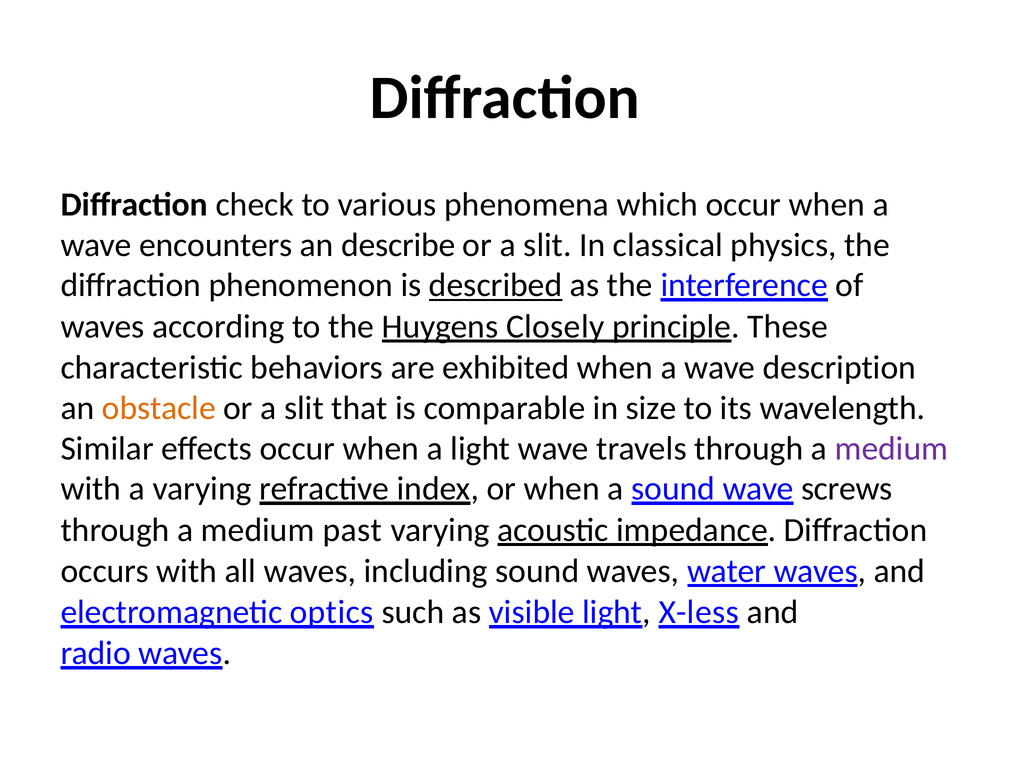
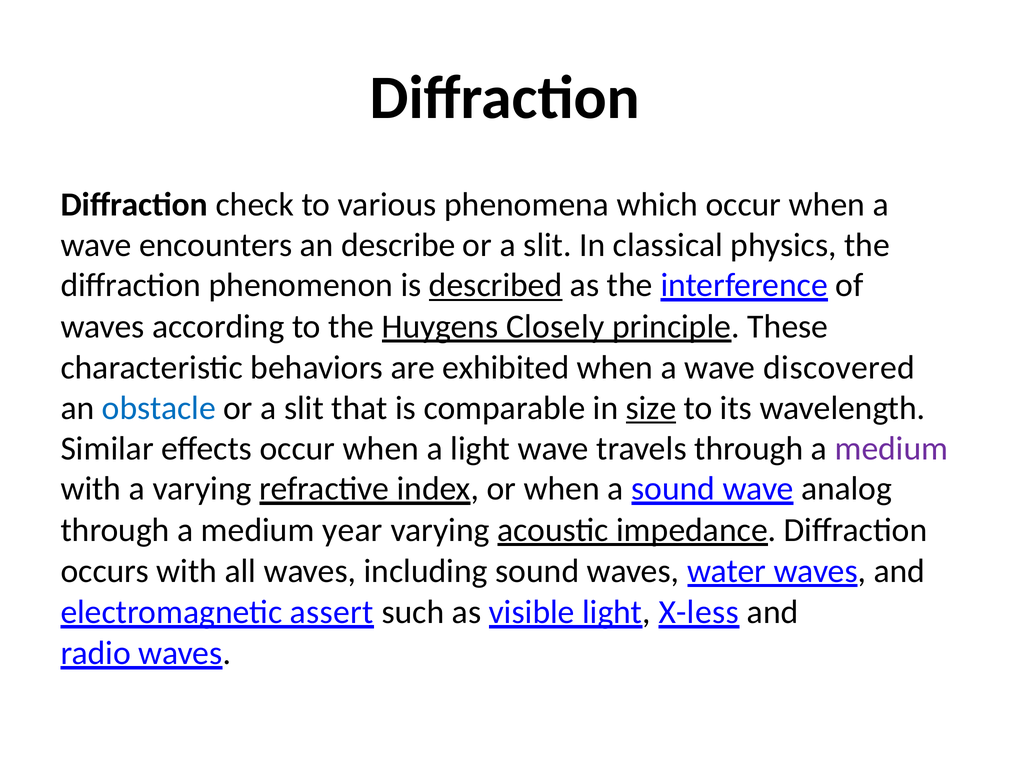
description: description -> discovered
obstacle colour: orange -> blue
size underline: none -> present
screws: screws -> analog
past: past -> year
optics: optics -> assert
